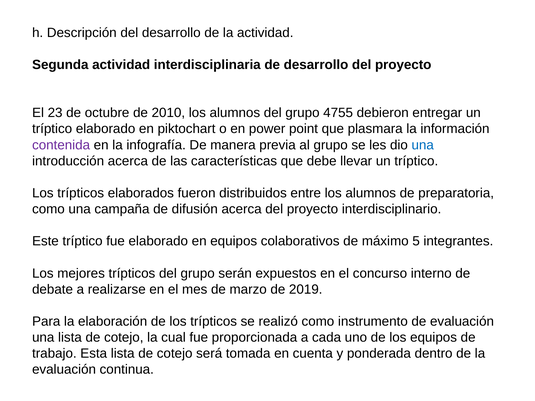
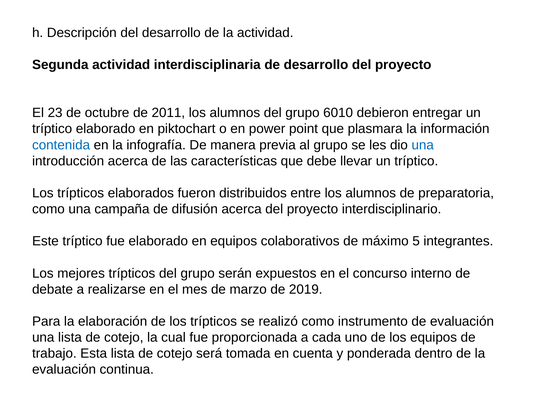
2010: 2010 -> 2011
4755: 4755 -> 6010
contenida colour: purple -> blue
